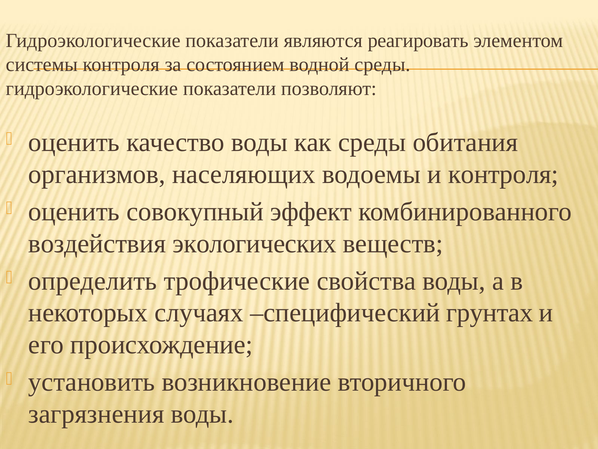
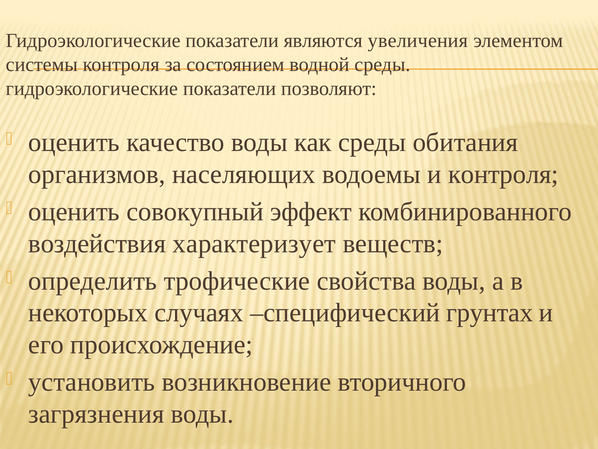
реагировать: реагировать -> увеличения
экологических: экологических -> характеризует
